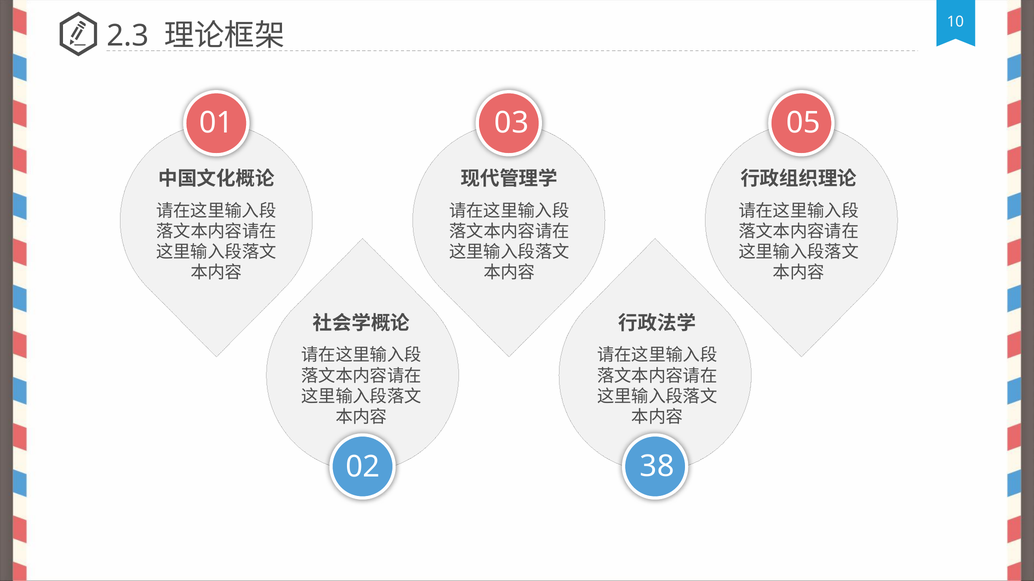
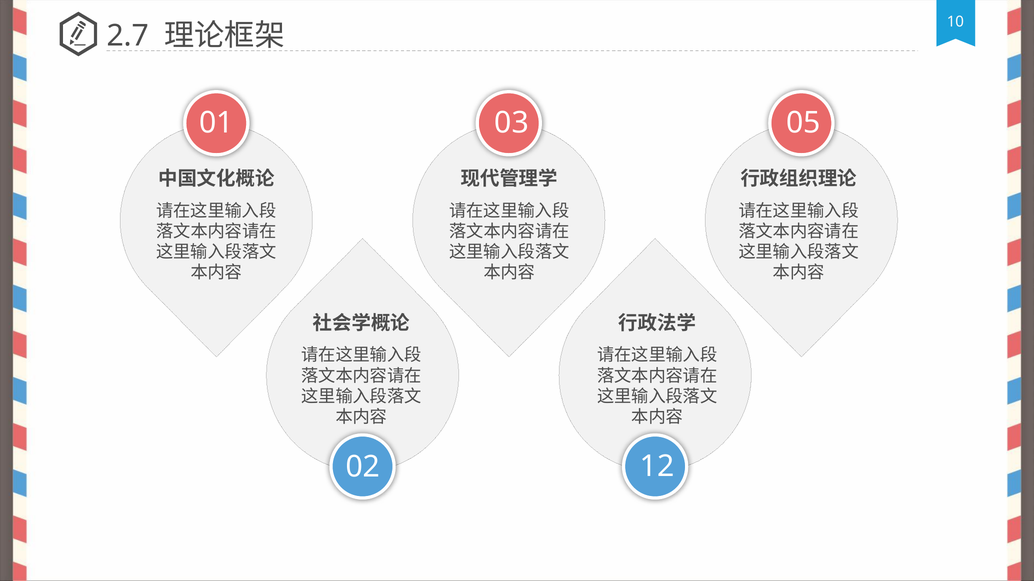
2.3: 2.3 -> 2.7
38: 38 -> 12
